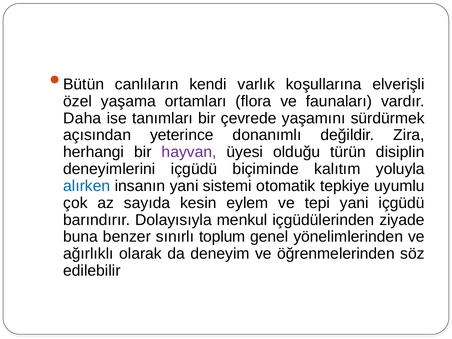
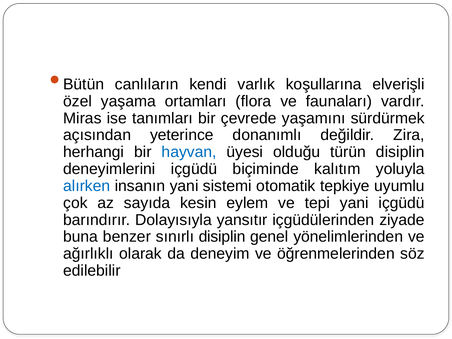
Daha: Daha -> Miras
hayvan colour: purple -> blue
menkul: menkul -> yansıtır
sınırlı toplum: toplum -> disiplin
